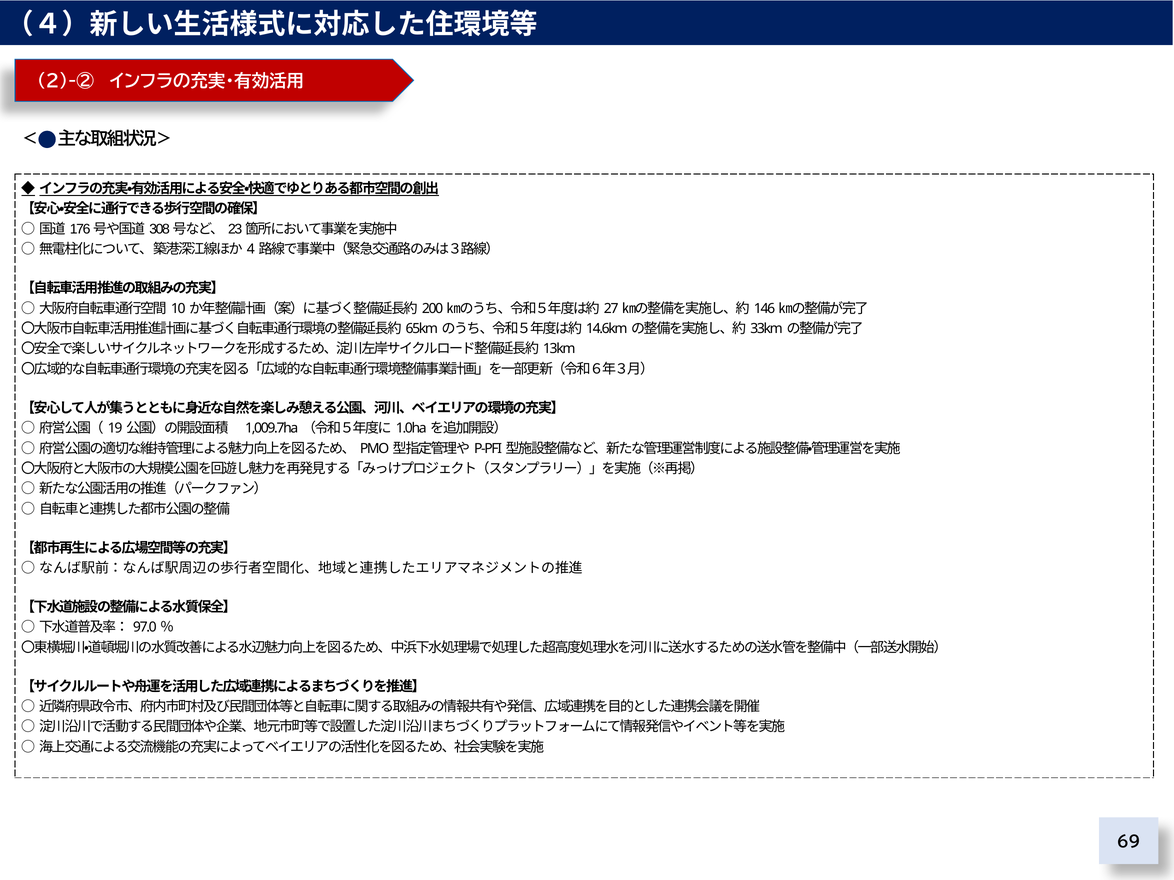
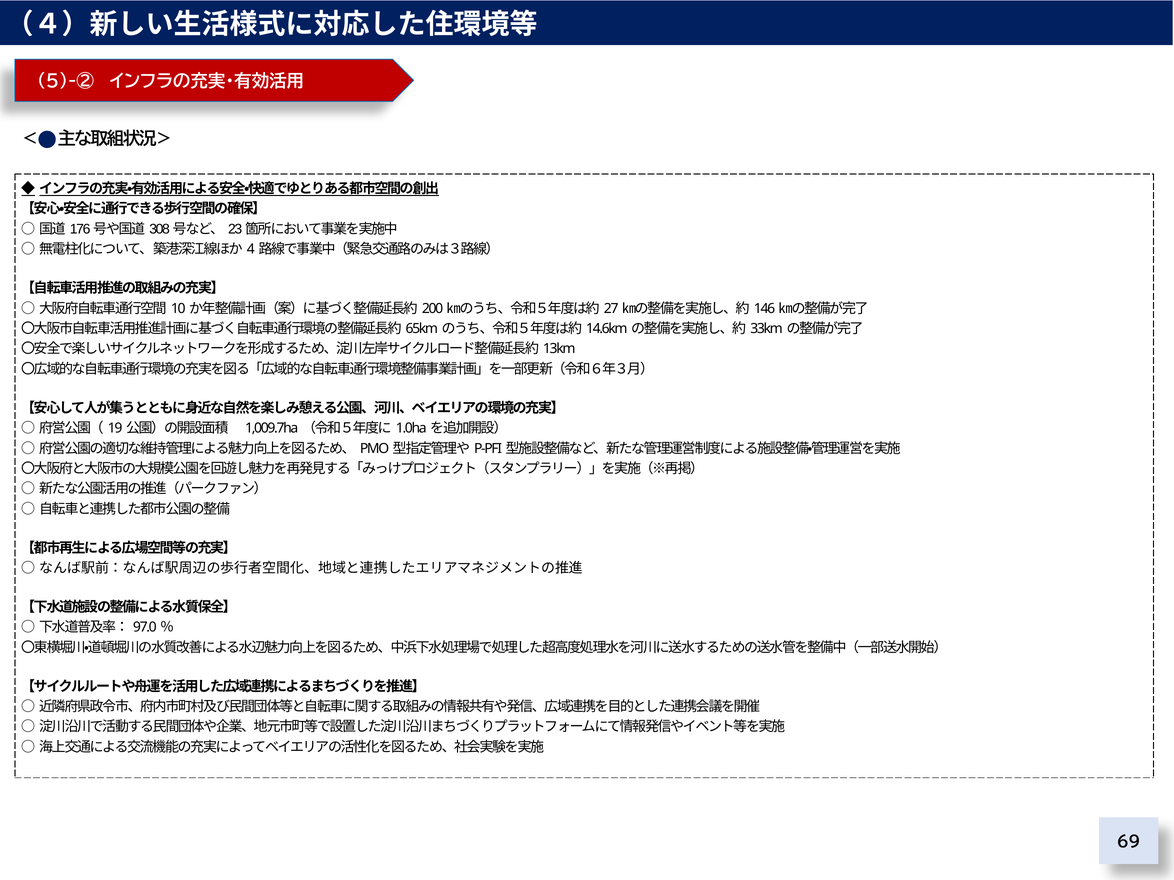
2)-②: 2)-② -> 5)-②
